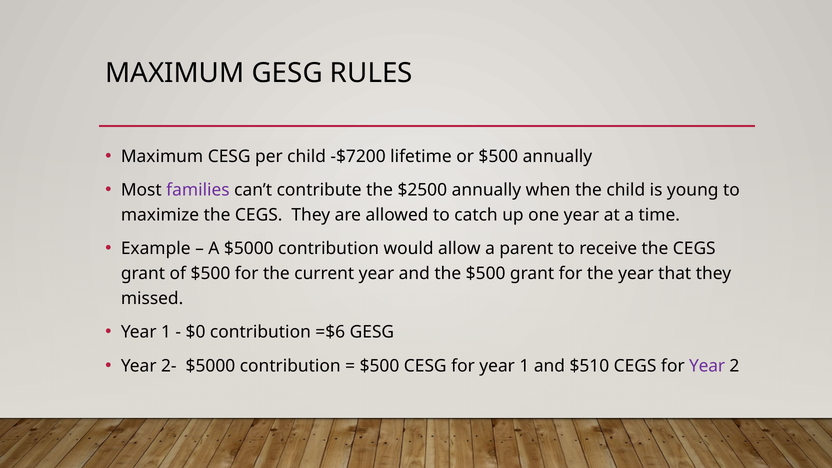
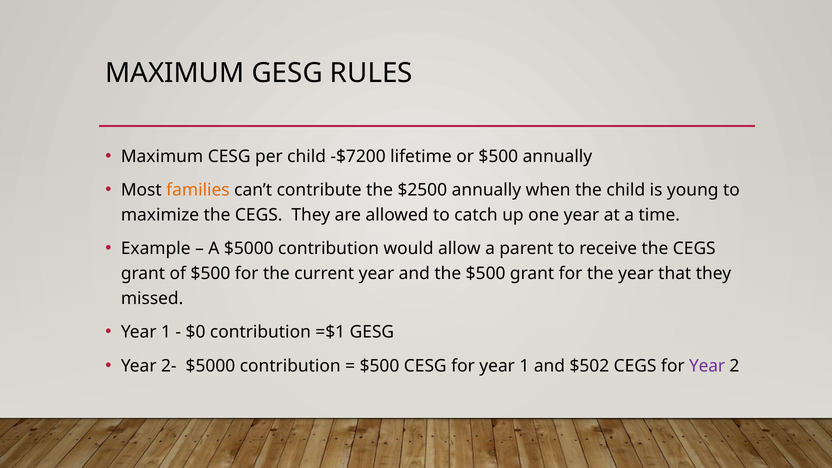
families colour: purple -> orange
=$6: =$6 -> =$1
$510: $510 -> $502
